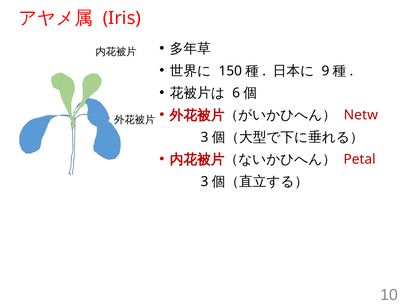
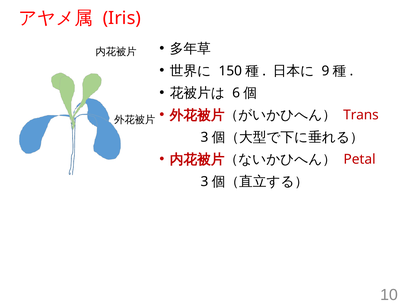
Netw: Netw -> Trans
